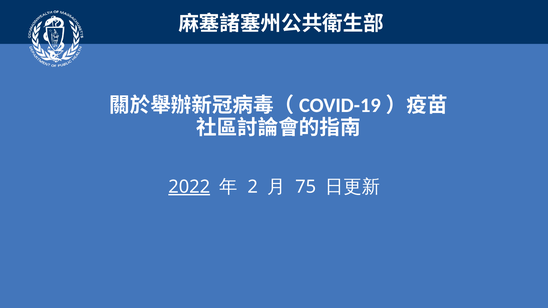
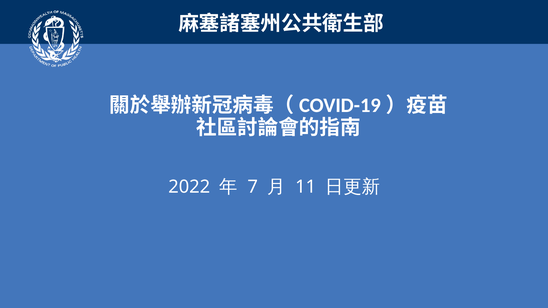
2022 underline: present -> none
2: 2 -> 7
75: 75 -> 11
